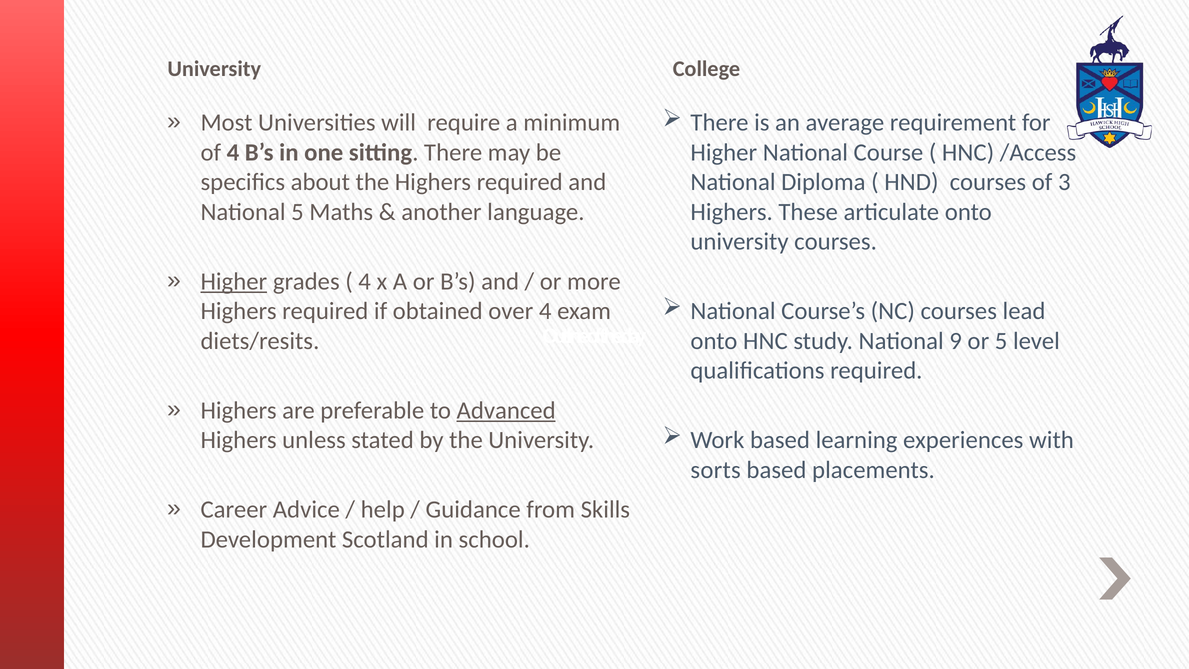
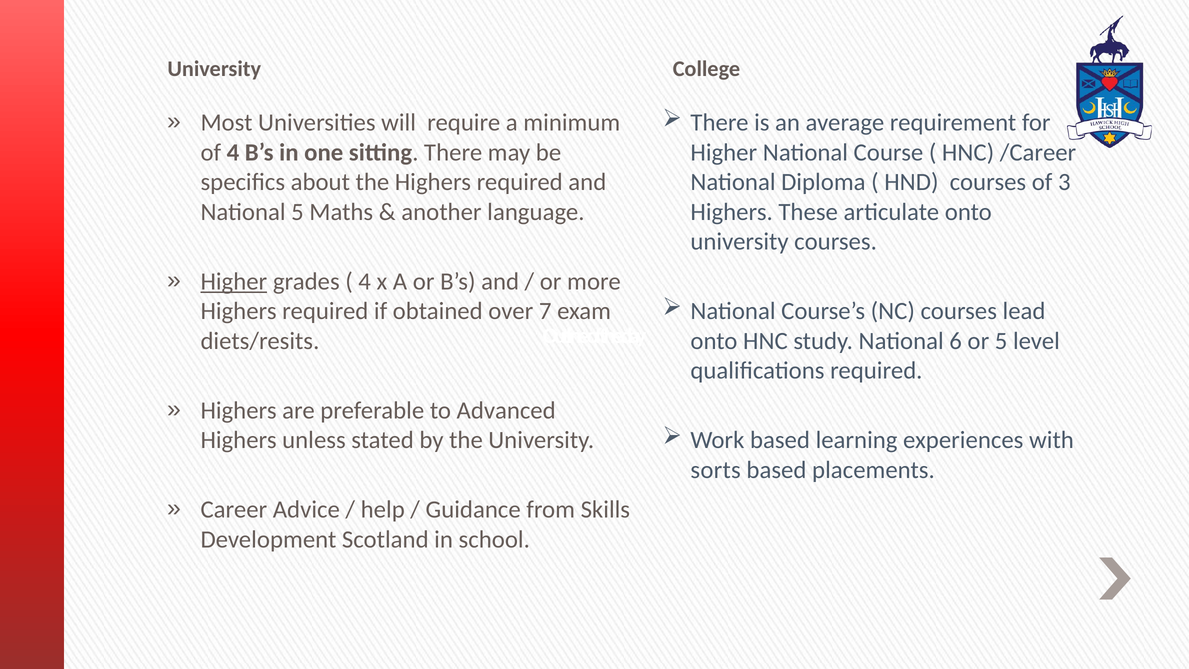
/Access: /Access -> /Career
over 4: 4 -> 7
9: 9 -> 6
Advanced underline: present -> none
